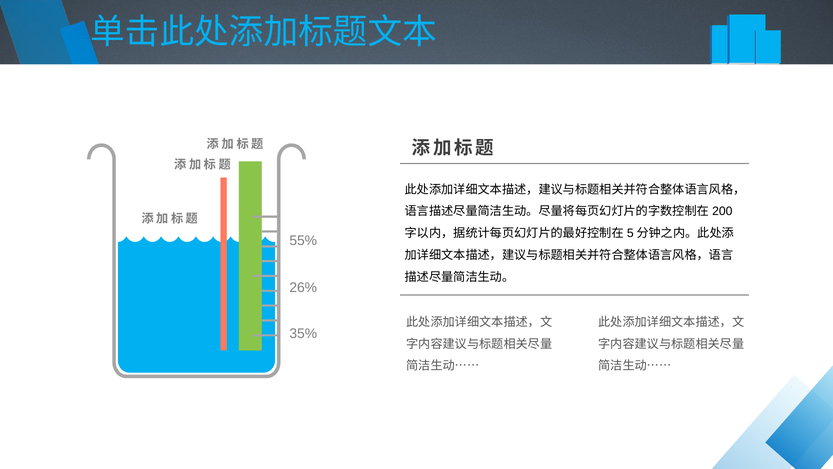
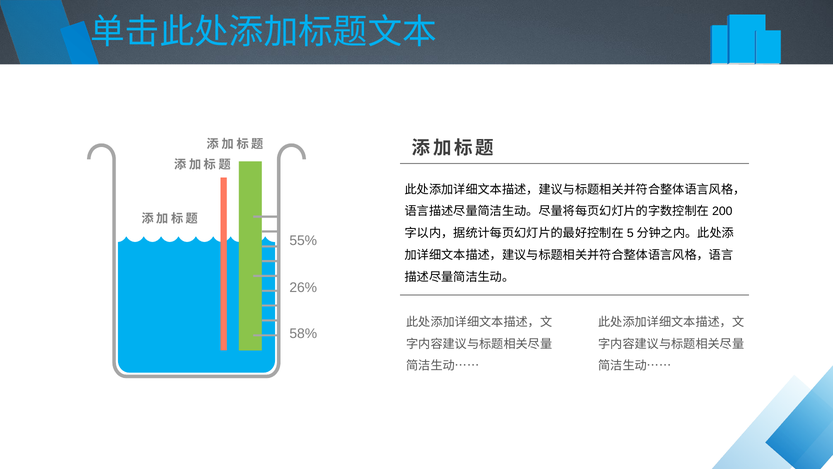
35%: 35% -> 58%
